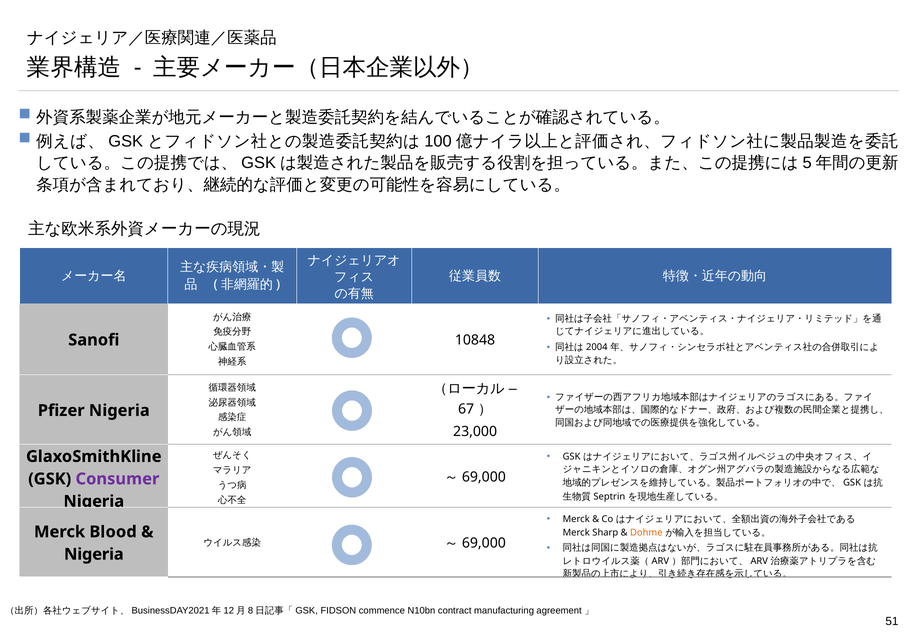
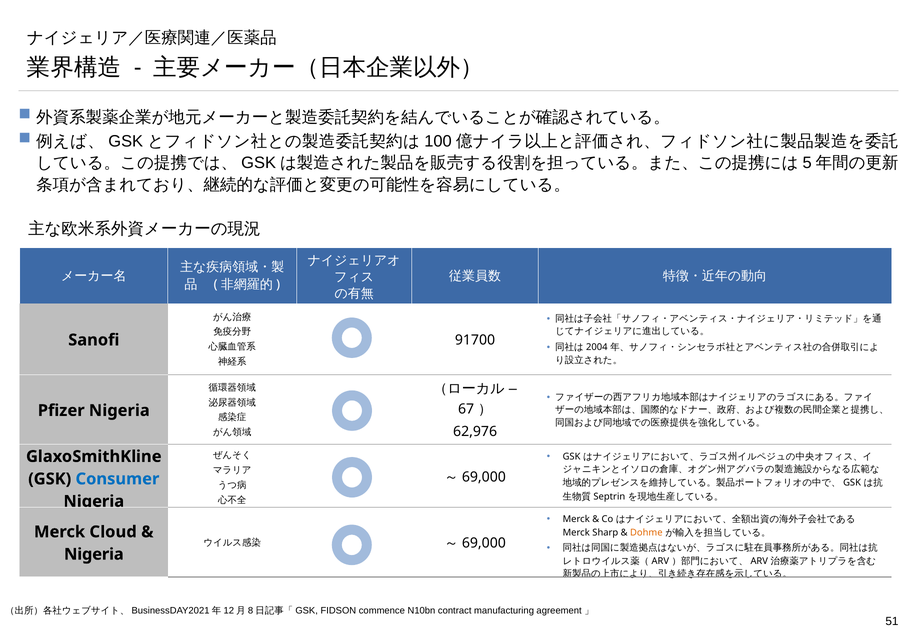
10848: 10848 -> 91700
23,000: 23,000 -> 62,976
Consumer colour: purple -> blue
Blood: Blood -> Cloud
